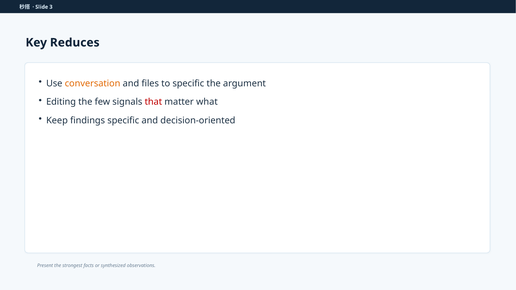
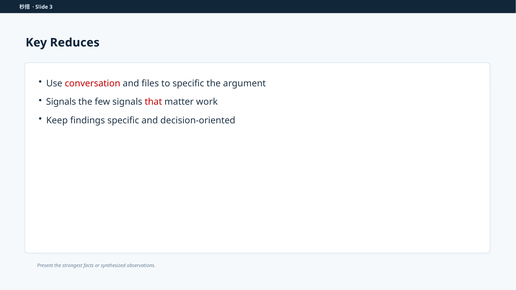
conversation colour: orange -> red
Editing at (61, 102): Editing -> Signals
what: what -> work
